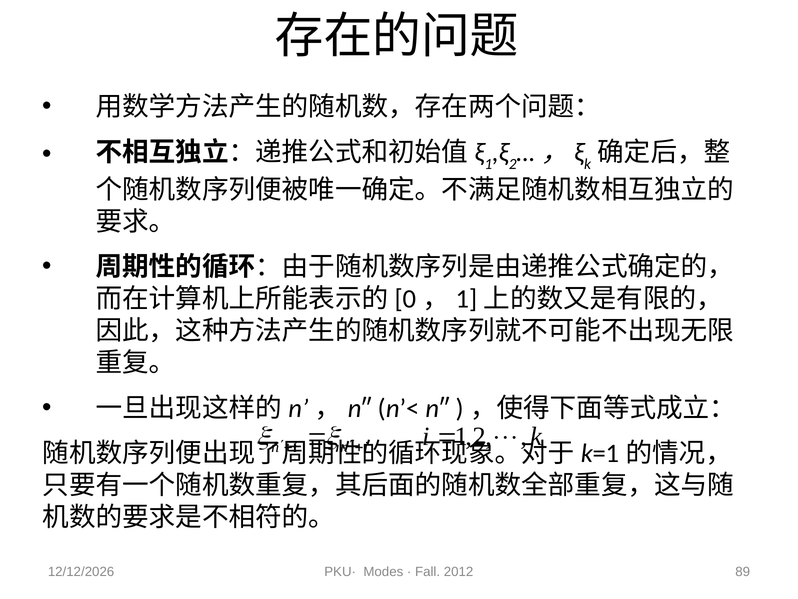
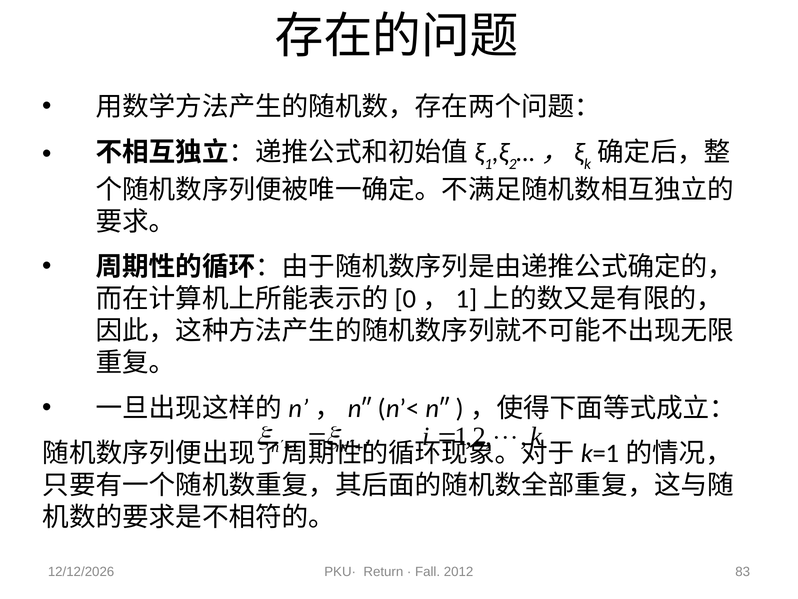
Modes: Modes -> Return
89: 89 -> 83
